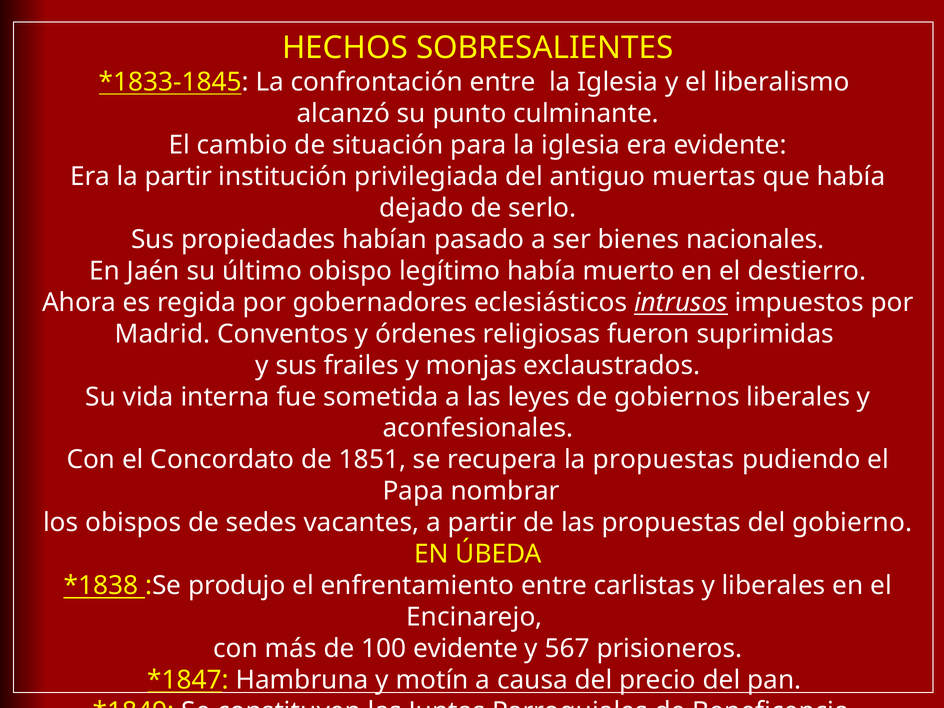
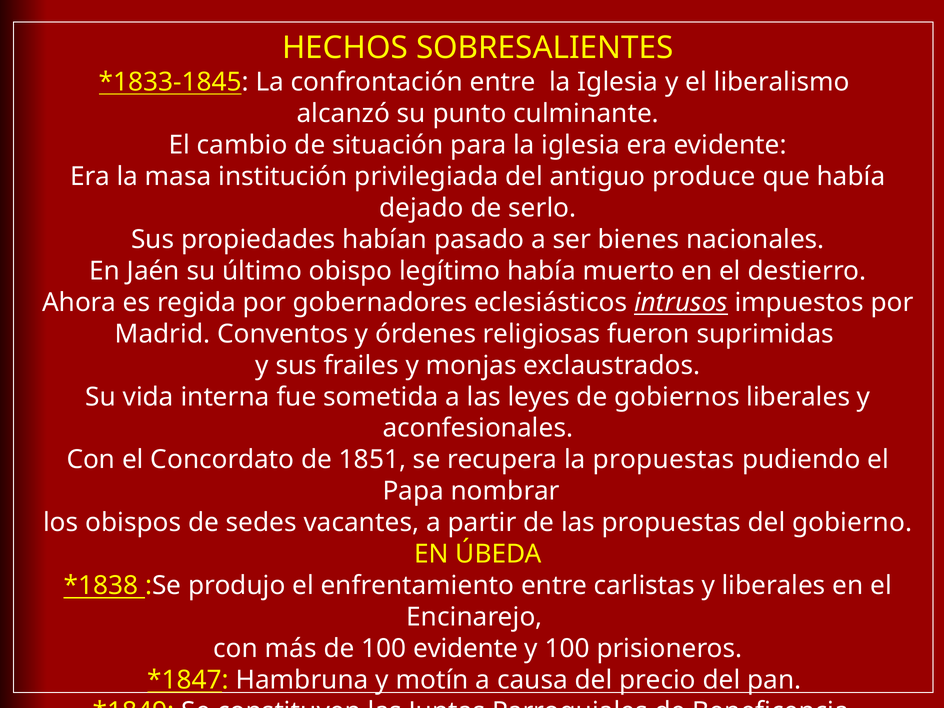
la partir: partir -> masa
muertas: muertas -> produce
y 567: 567 -> 100
